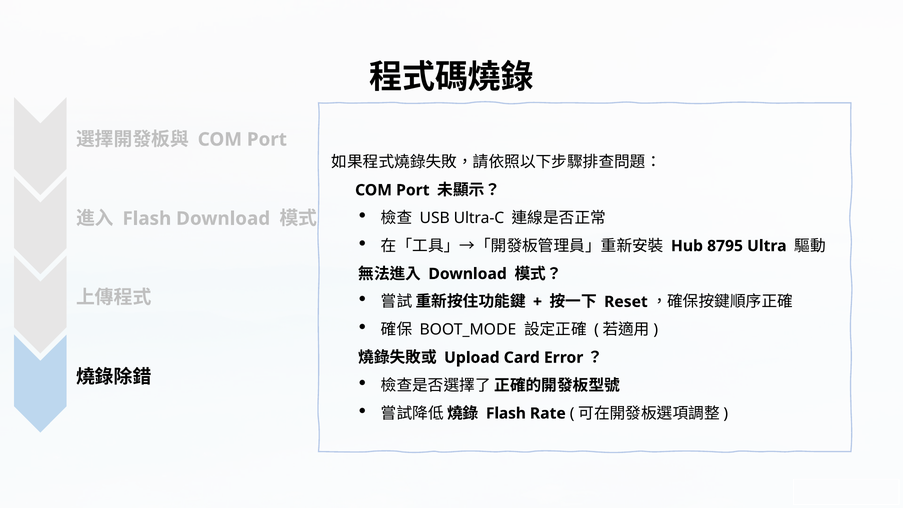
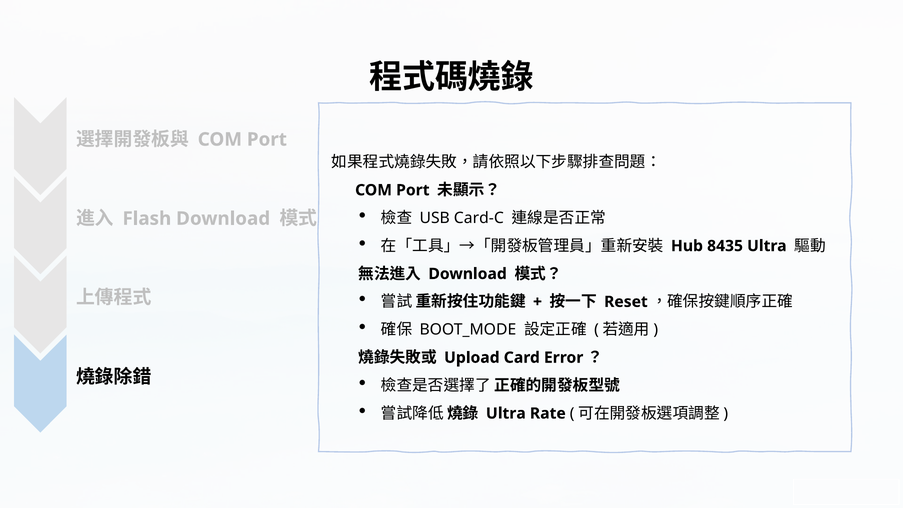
Ultra-C: Ultra-C -> Card-C
8795: 8795 -> 8435
Flash at (506, 413): Flash -> Ultra
